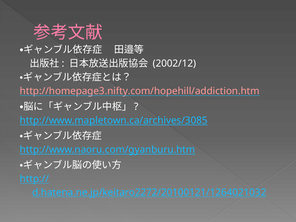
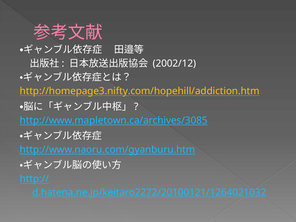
http://homepage3.nifty.com/hopehill/addiction.htm colour: pink -> yellow
